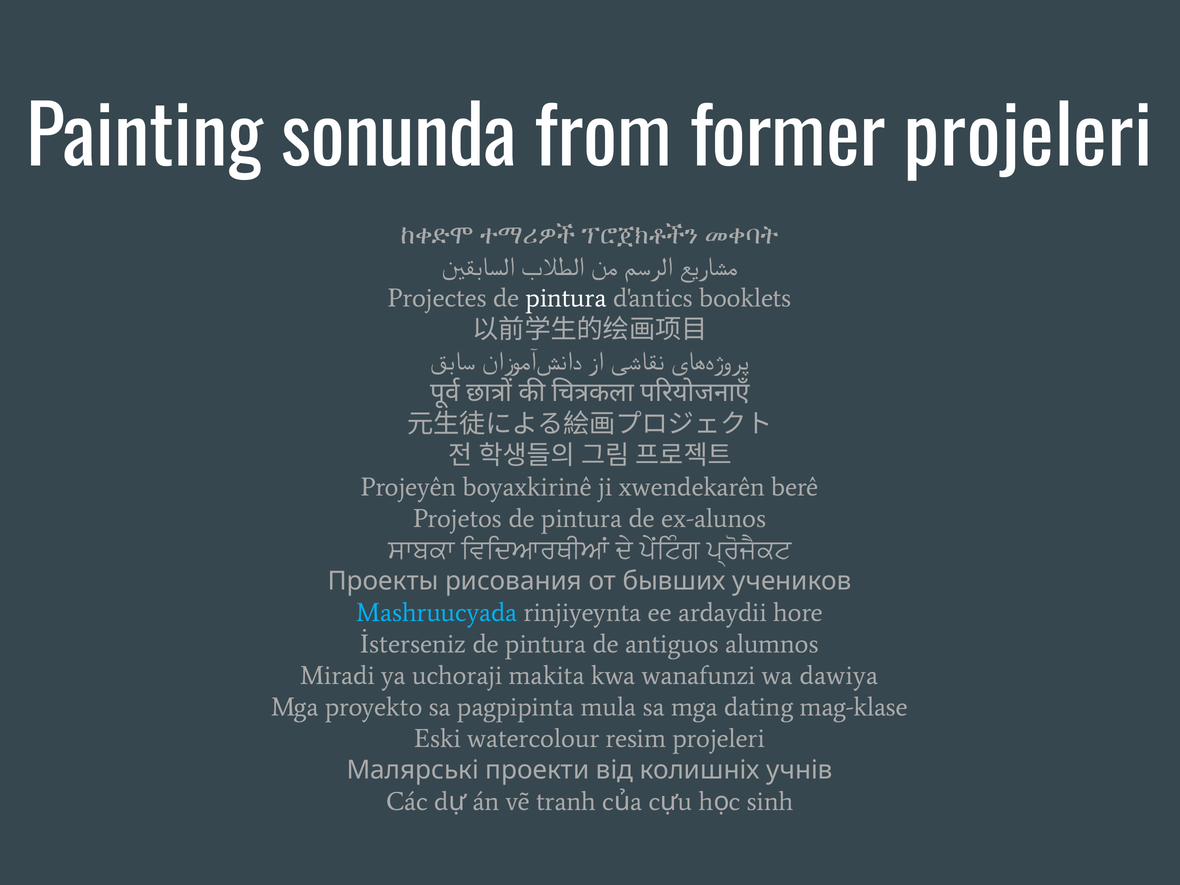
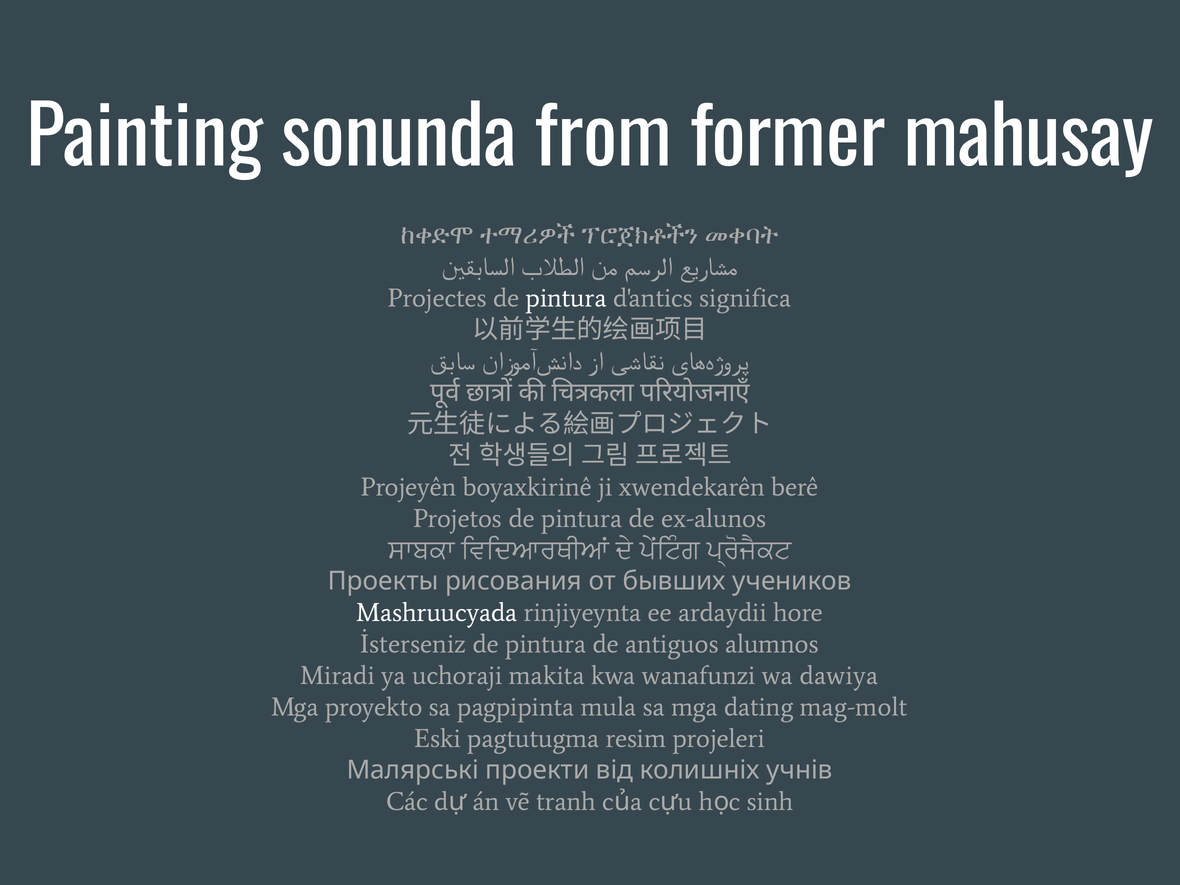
former projeleri: projeleri -> mahusay
booklets: booklets -> significa
Mashruucyada colour: light blue -> white
mag-klase: mag-klase -> mag-molt
watercolour: watercolour -> pagtutugma
